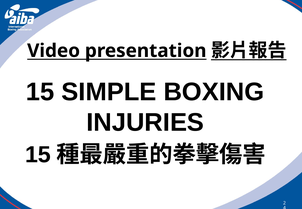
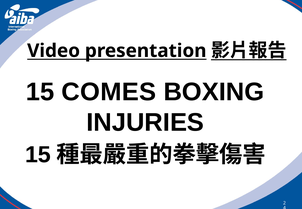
SIMPLE: SIMPLE -> COMES
